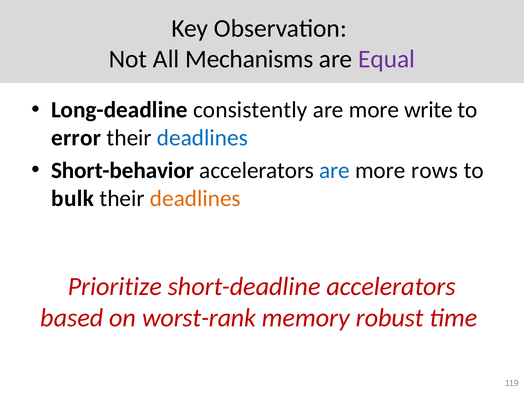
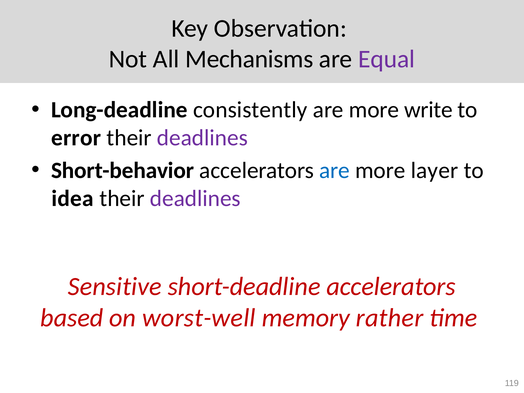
deadlines at (202, 138) colour: blue -> purple
rows: rows -> layer
bulk: bulk -> idea
deadlines at (195, 198) colour: orange -> purple
Prioritize: Prioritize -> Sensitive
worst-rank: worst-rank -> worst-well
robust: robust -> rather
